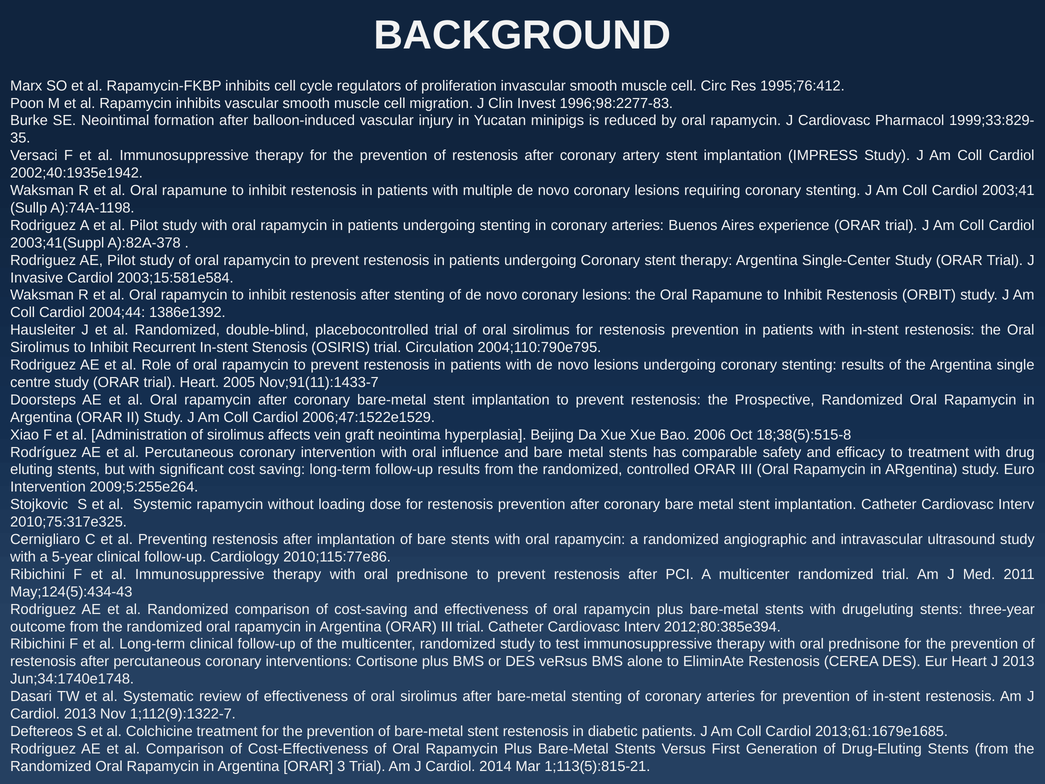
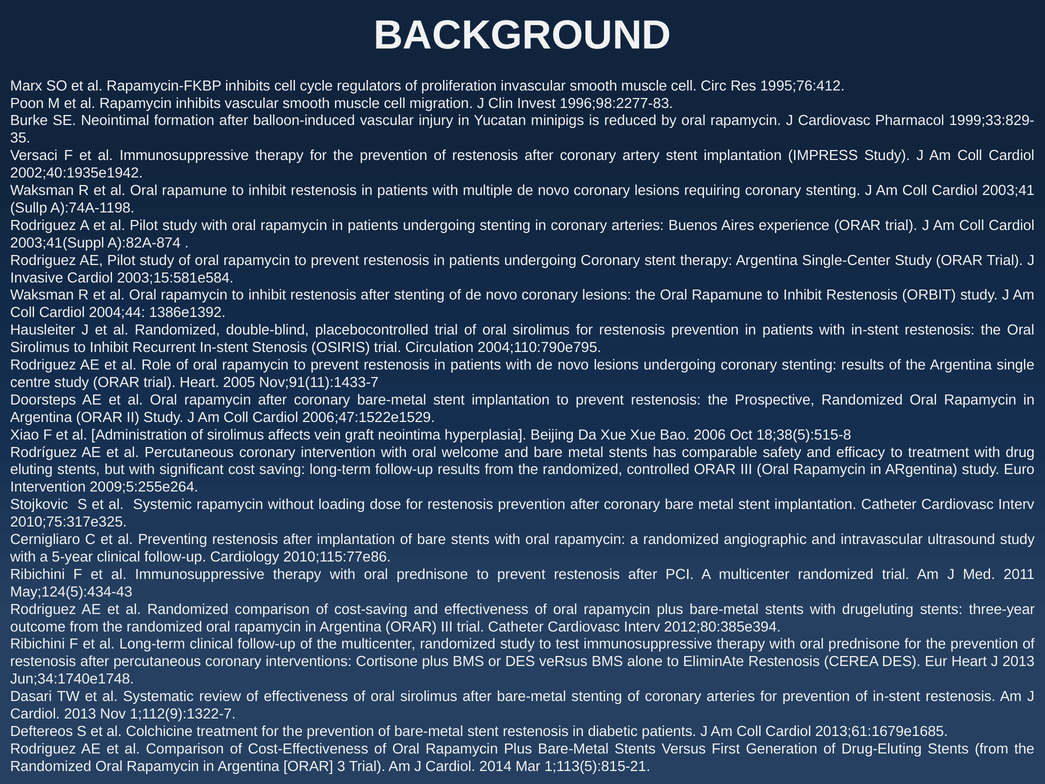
A):82A-378: A):82A-378 -> A):82A-874
influence: influence -> welcome
